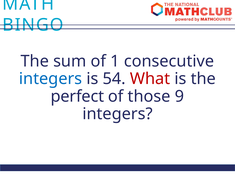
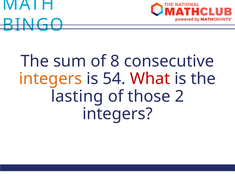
1: 1 -> 8
integers at (51, 79) colour: blue -> orange
perfect: perfect -> lasting
9: 9 -> 2
